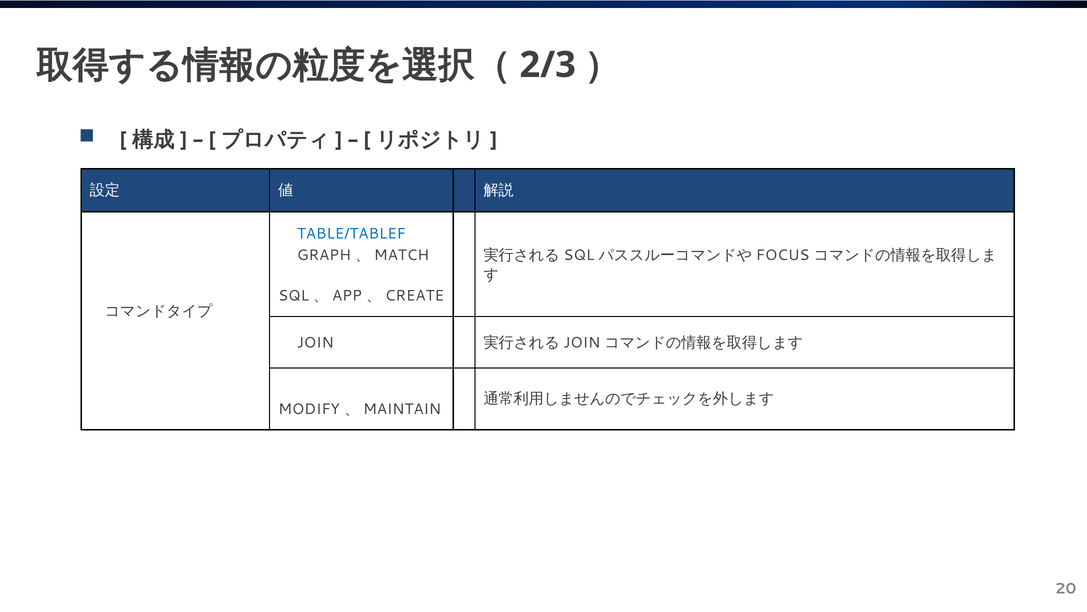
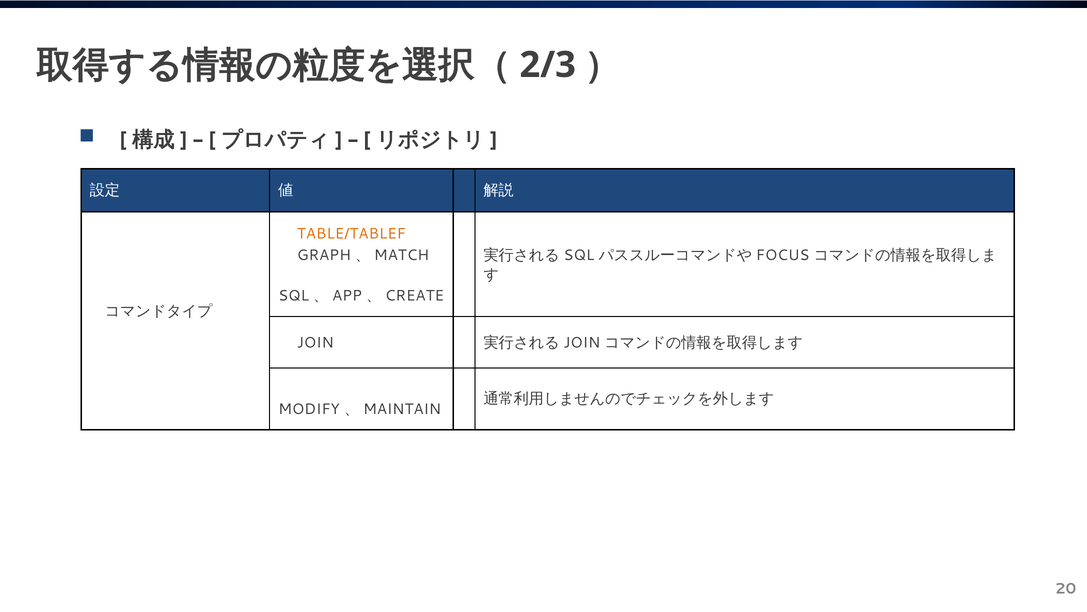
TABLE/TABLEF colour: blue -> orange
